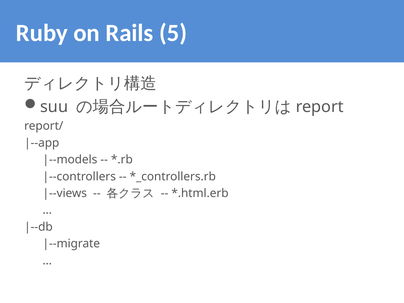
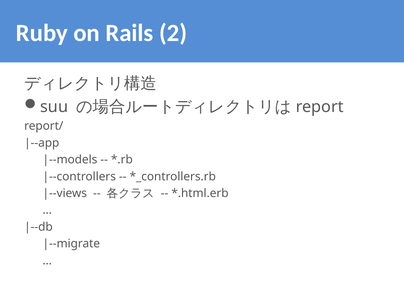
5: 5 -> 2
